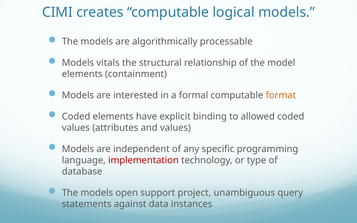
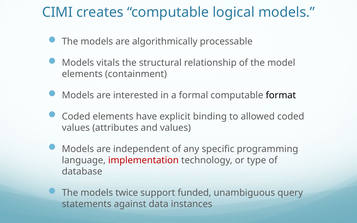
format colour: orange -> black
open: open -> twice
project: project -> funded
